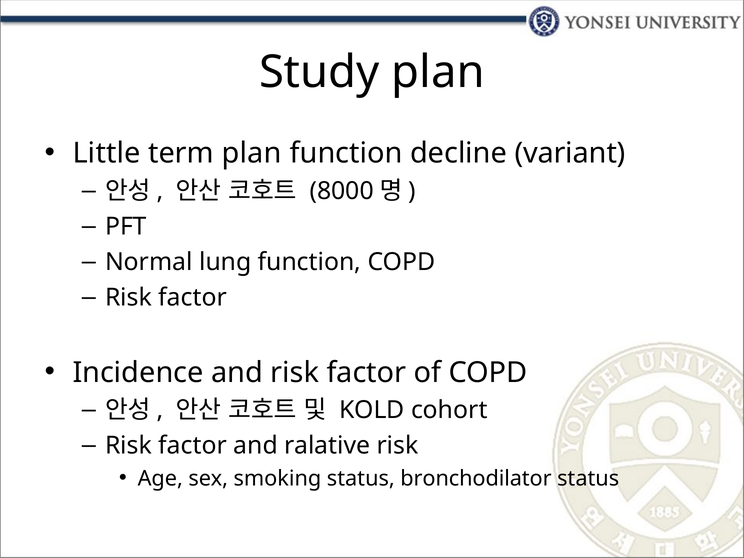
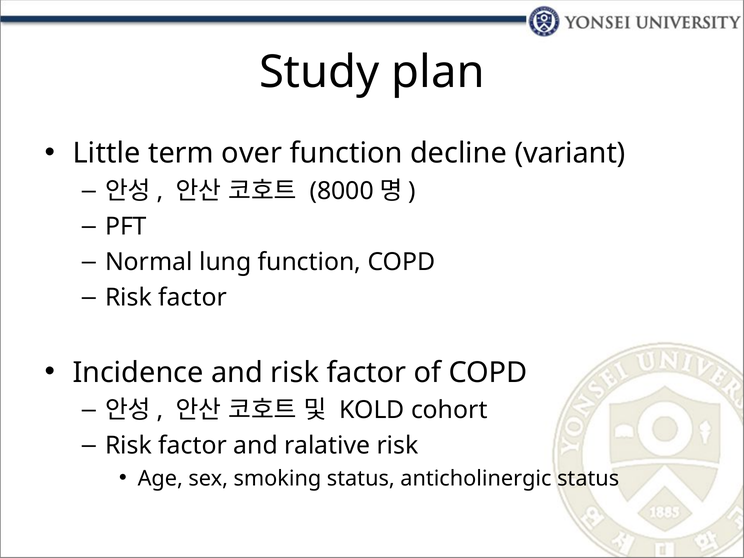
term plan: plan -> over
bronchodilator: bronchodilator -> anticholinergic
